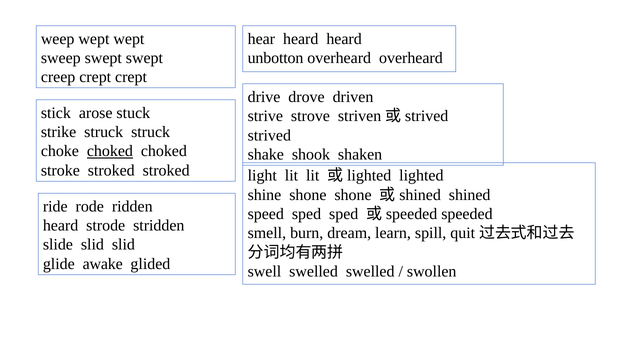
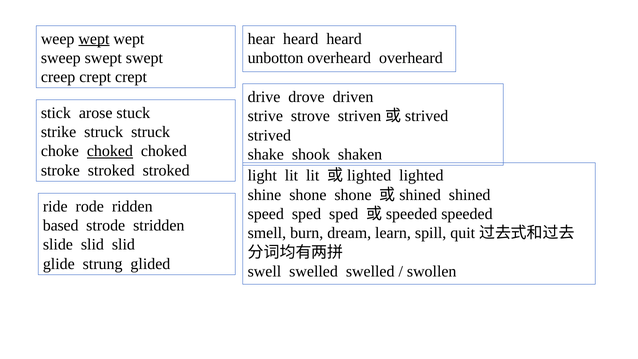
wept at (94, 39) underline: none -> present
heard at (61, 225): heard -> based
awake: awake -> strung
